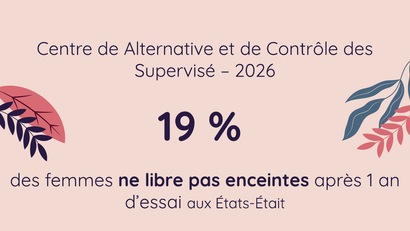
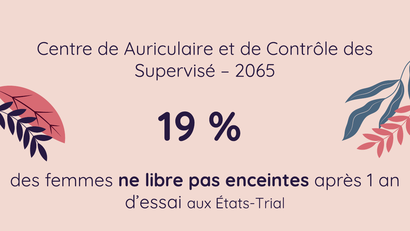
Alternative: Alternative -> Auriculaire
2026: 2026 -> 2065
États-Était: États-Était -> États-Trial
